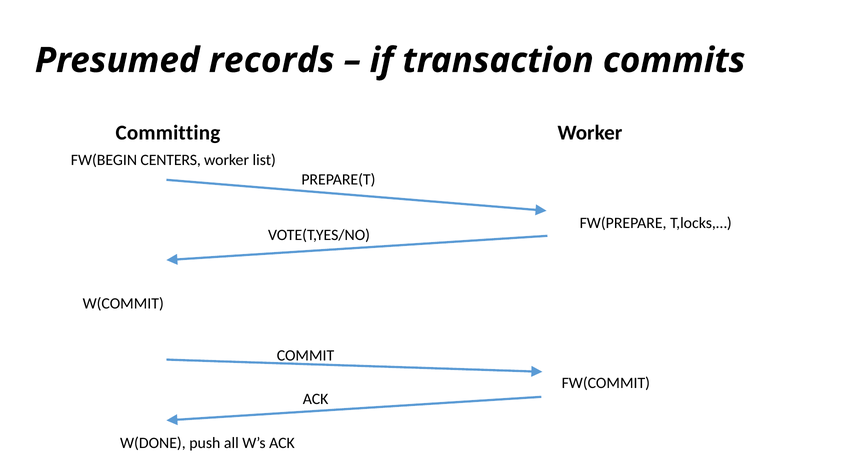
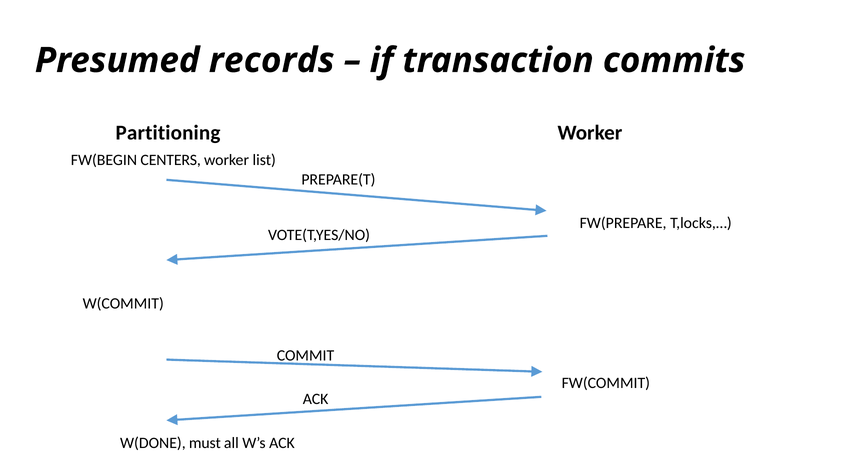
Committing: Committing -> Partitioning
push: push -> must
